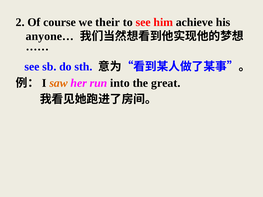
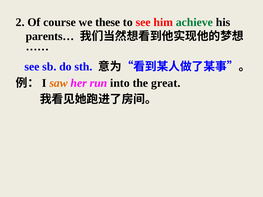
their: their -> these
achieve colour: black -> green
anyone…: anyone… -> parents…
